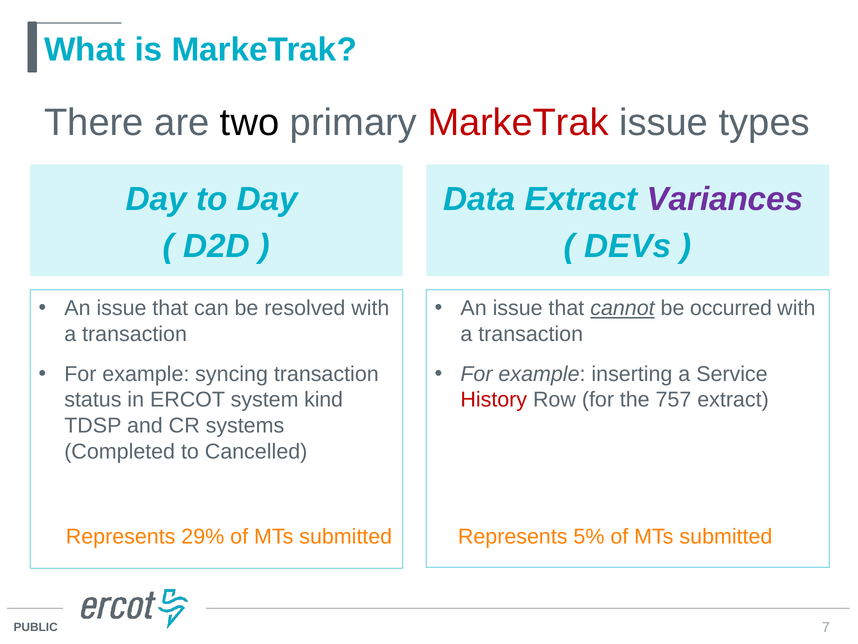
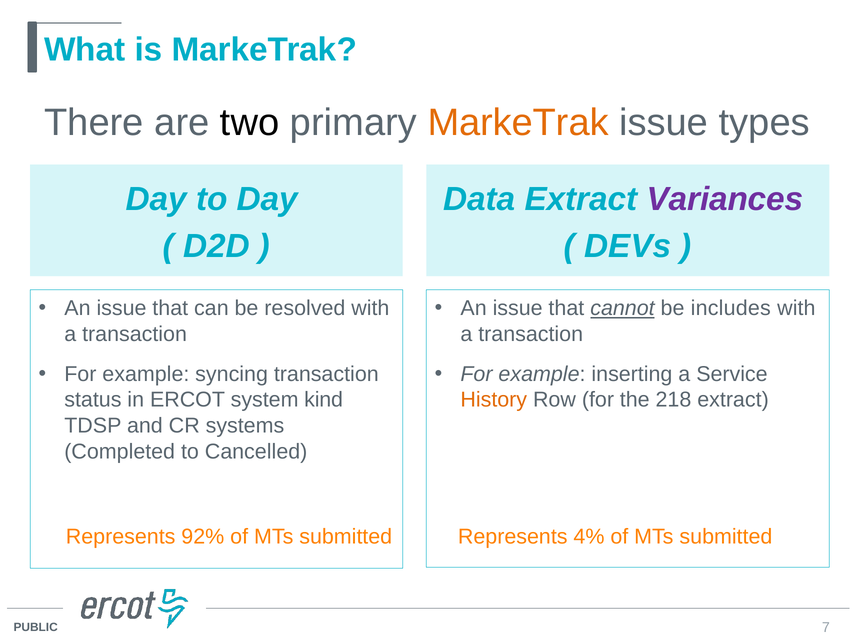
MarkeTrak at (518, 123) colour: red -> orange
occurred: occurred -> includes
History colour: red -> orange
757: 757 -> 218
29%: 29% -> 92%
5%: 5% -> 4%
